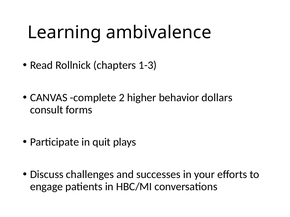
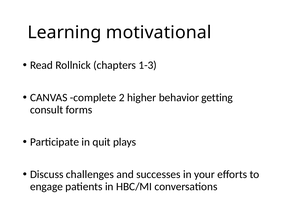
ambivalence: ambivalence -> motivational
dollars: dollars -> getting
